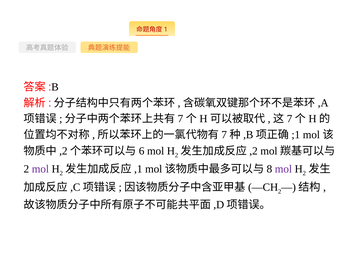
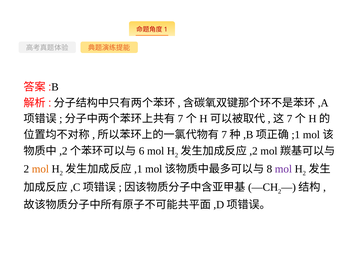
mol at (40, 169) colour: purple -> orange
